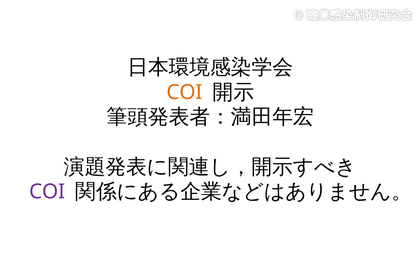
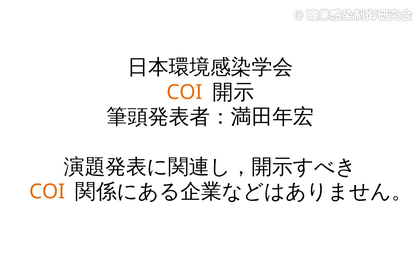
COI at (47, 192) colour: purple -> orange
